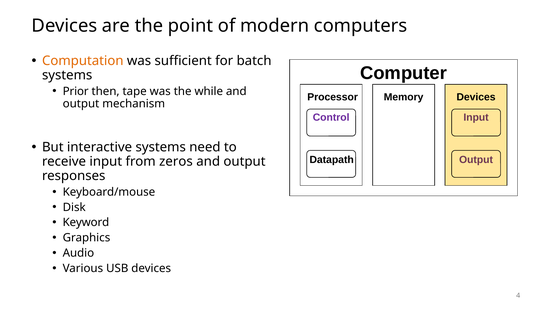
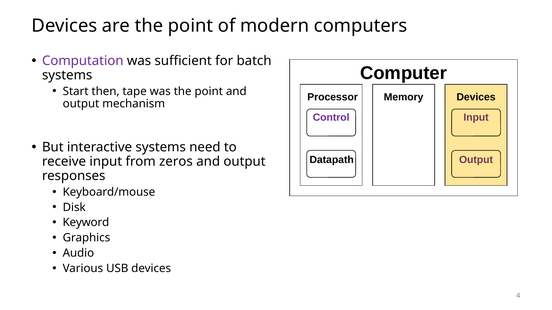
Computation colour: orange -> purple
Prior: Prior -> Start
was the while: while -> point
